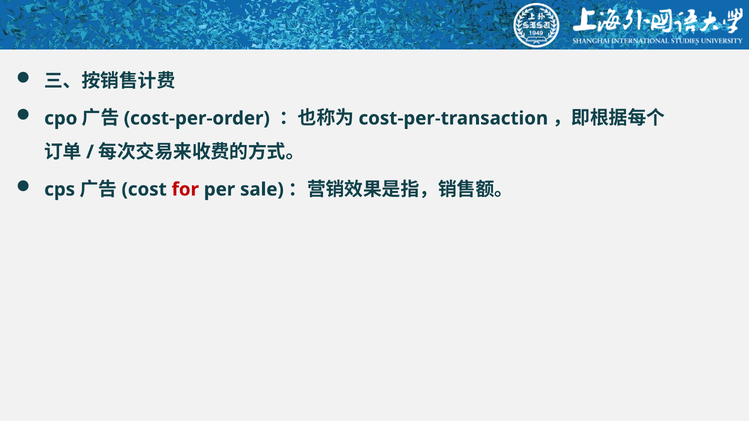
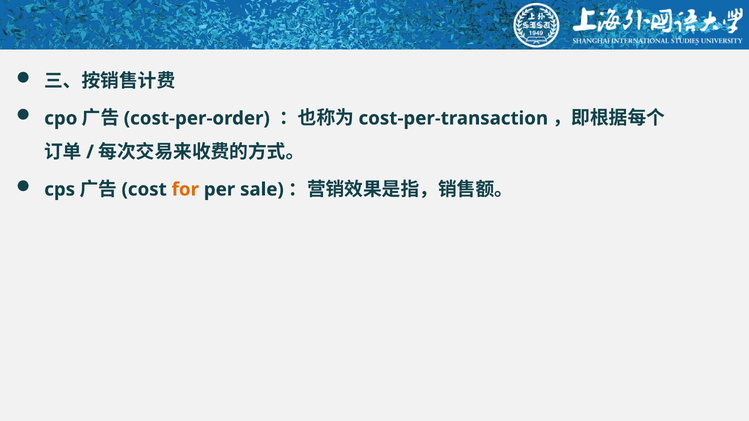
for colour: red -> orange
